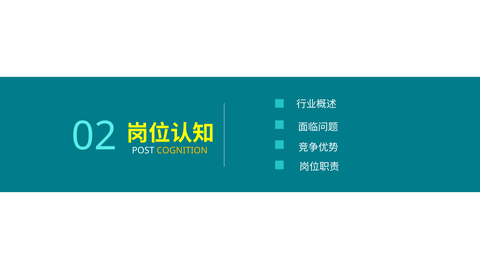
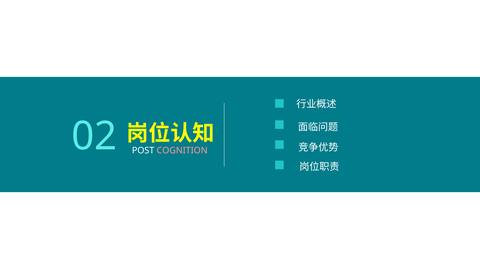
COGNITION colour: yellow -> pink
